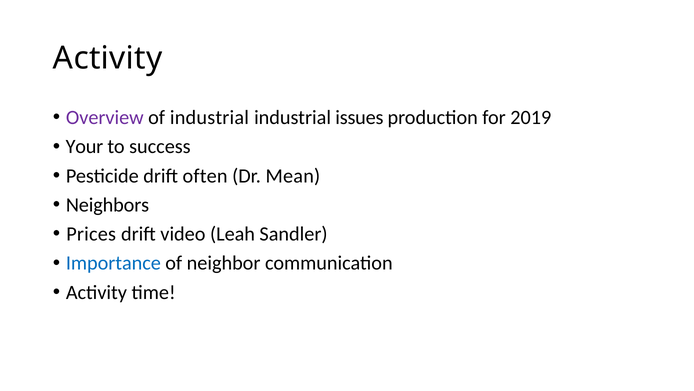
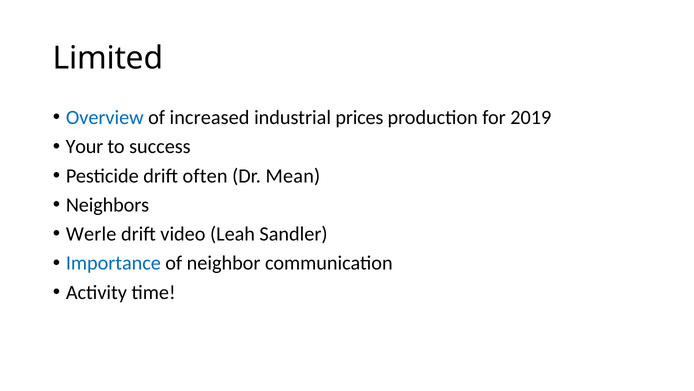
Activity at (108, 58): Activity -> Limited
Overview colour: purple -> blue
of industrial: industrial -> increased
issues: issues -> prices
Prices: Prices -> Werle
